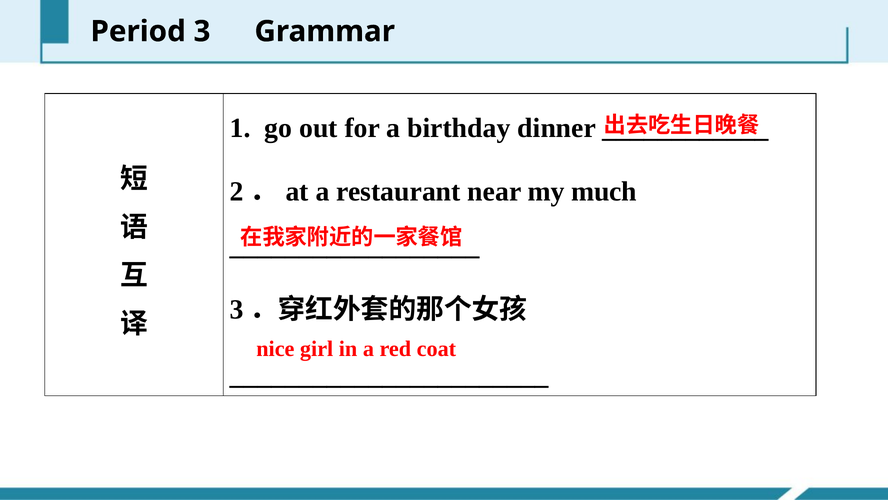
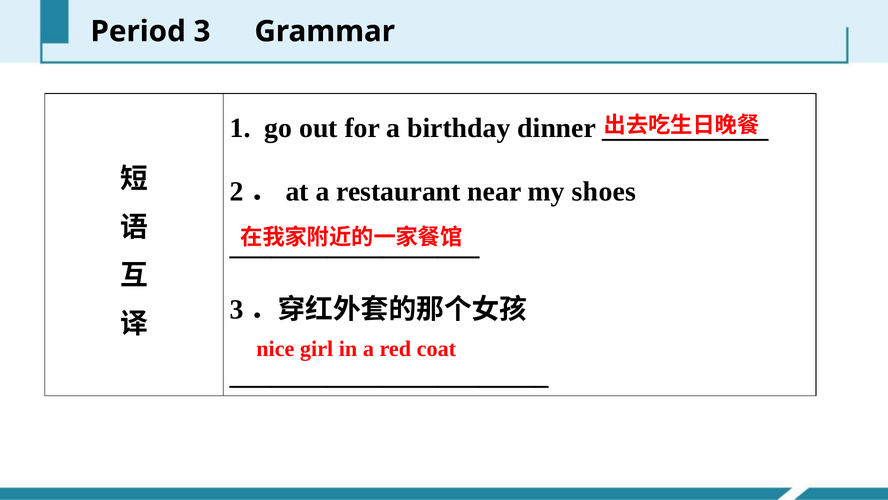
much: much -> shoes
